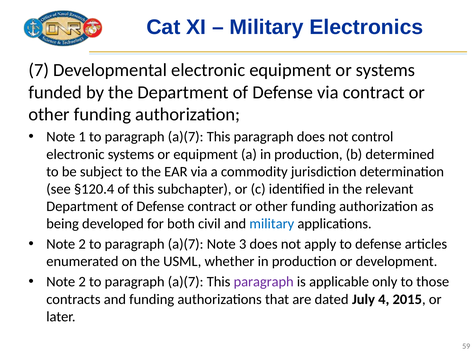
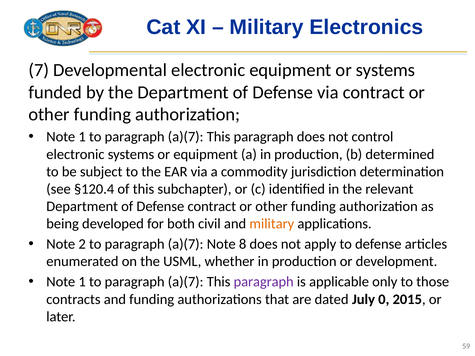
military at (272, 224) colour: blue -> orange
3: 3 -> 8
2 at (82, 282): 2 -> 1
4: 4 -> 0
